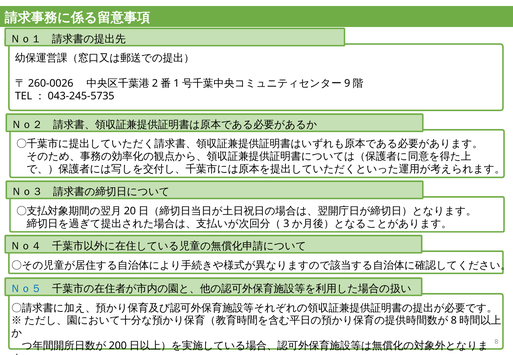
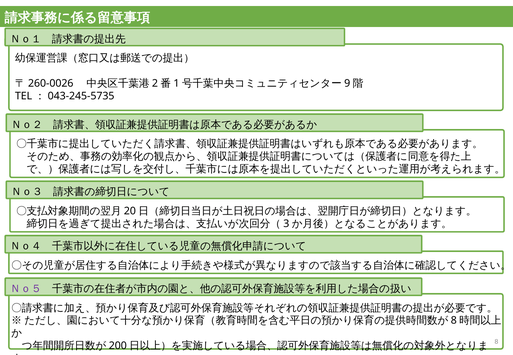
Ｎｏ５ colour: blue -> purple
